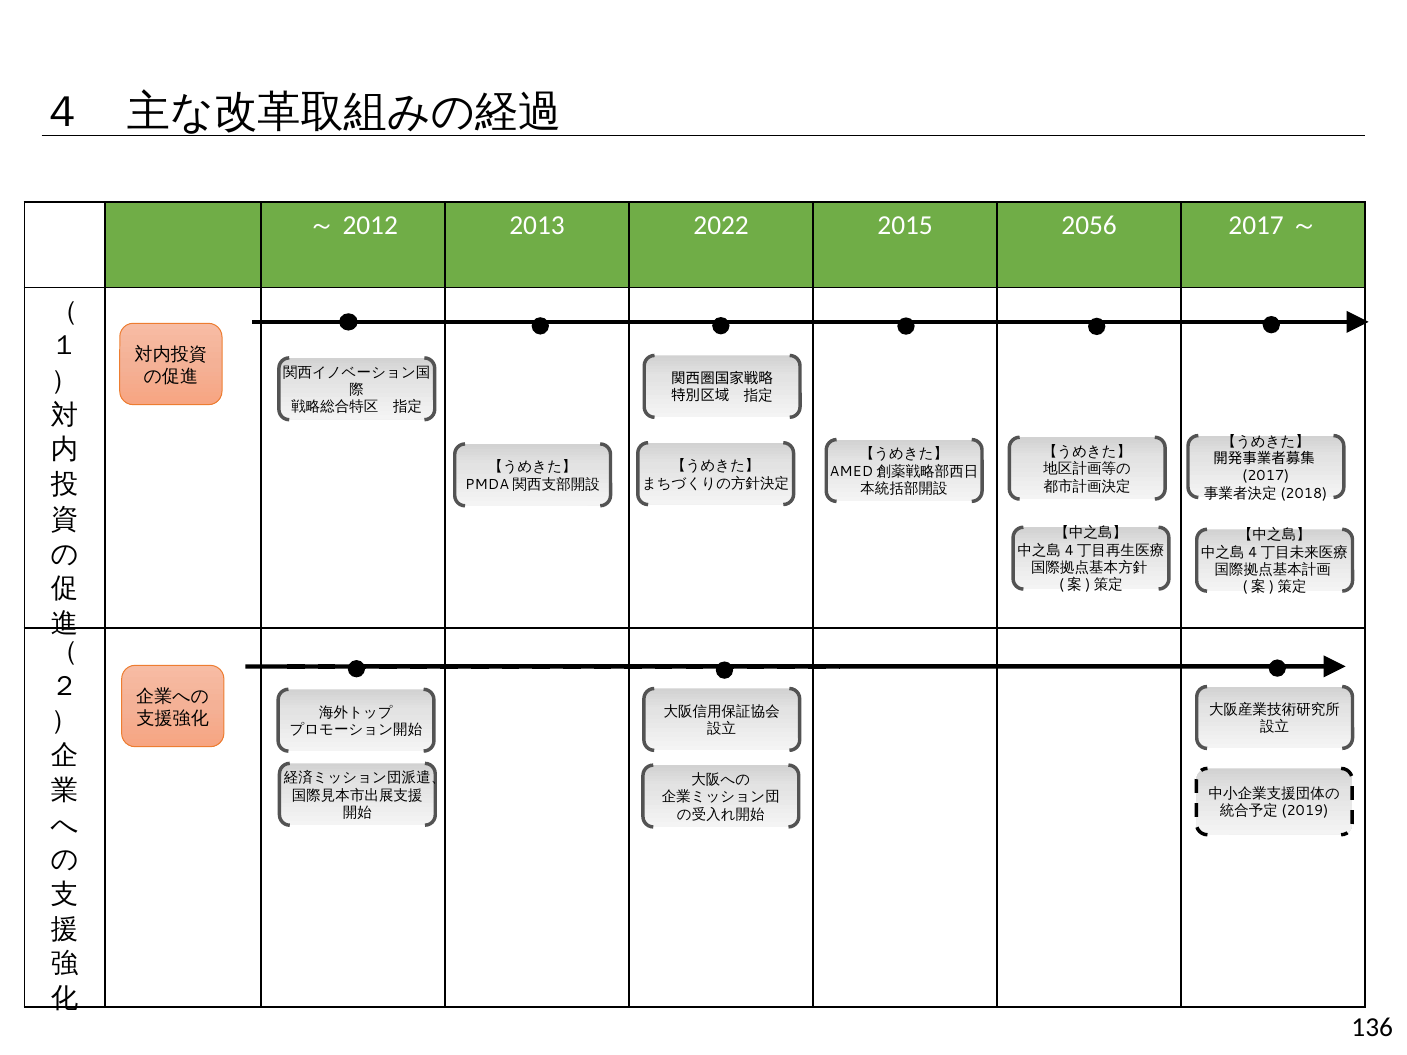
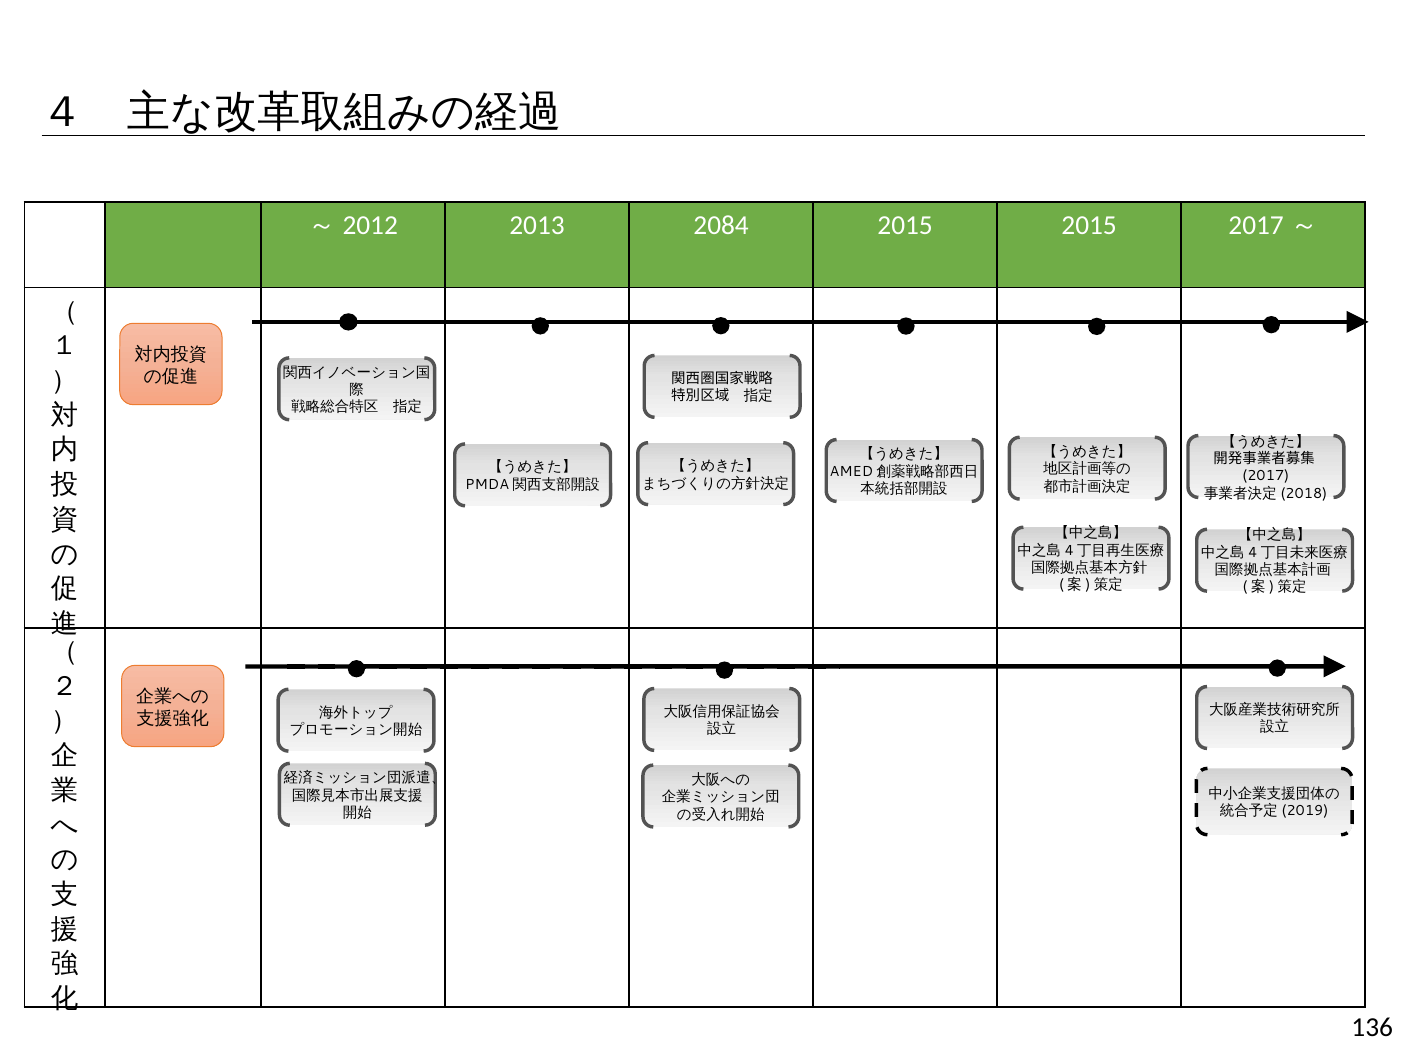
2022: 2022 -> 2084
2015 2056: 2056 -> 2015
